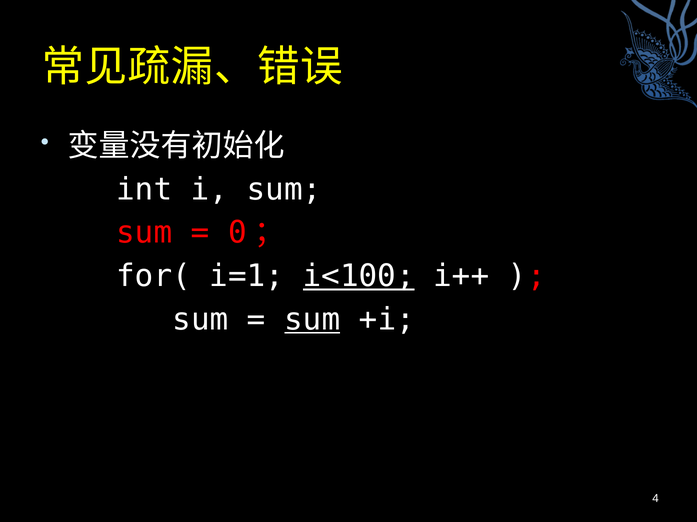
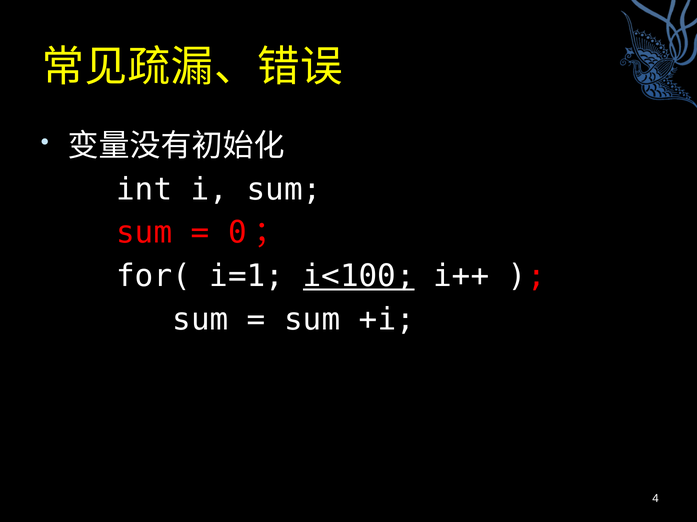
sum at (312, 320) underline: present -> none
